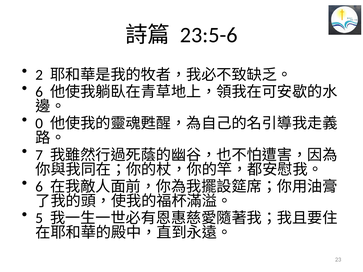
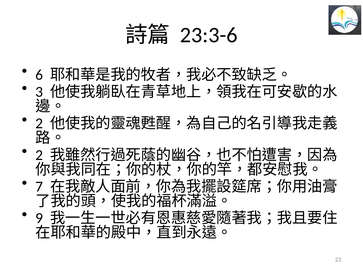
23:5-6: 23:5-6 -> 23:3-6
2: 2 -> 6
6 at (39, 92): 6 -> 3
0 at (39, 124): 0 -> 2
7 at (39, 155): 7 -> 2
6 at (39, 187): 6 -> 7
5: 5 -> 9
